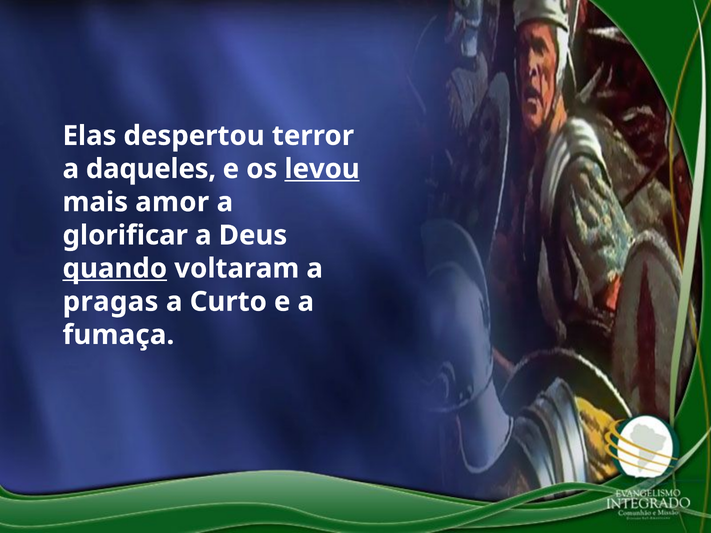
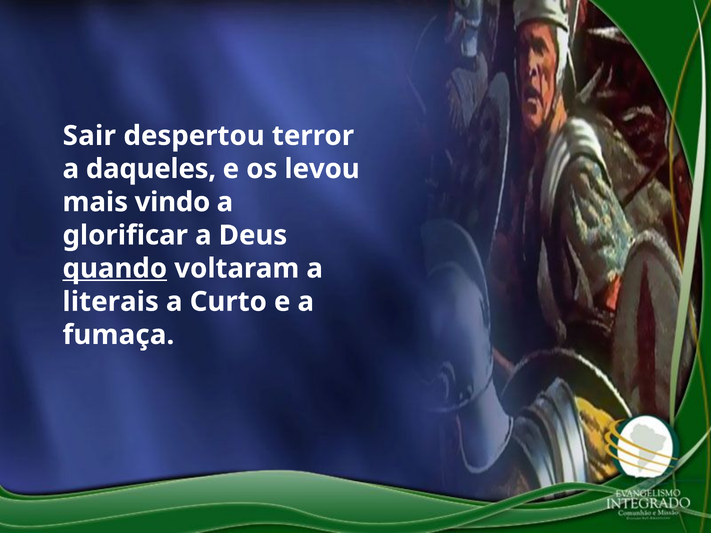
Elas: Elas -> Sair
levou underline: present -> none
amor: amor -> vindo
pragas: pragas -> literais
